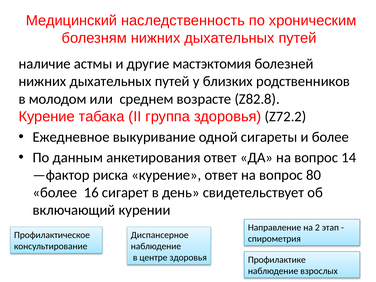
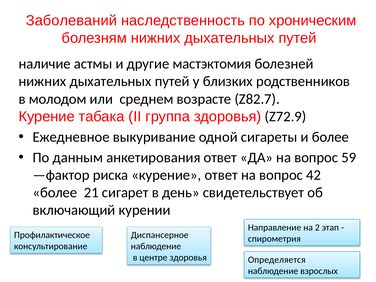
Медицинский: Медицинский -> Заболеваний
Z82.8: Z82.8 -> Z82.7
Z72.2: Z72.2 -> Z72.9
14: 14 -> 59
80: 80 -> 42
16: 16 -> 21
Профилактике: Профилактике -> Определяется
